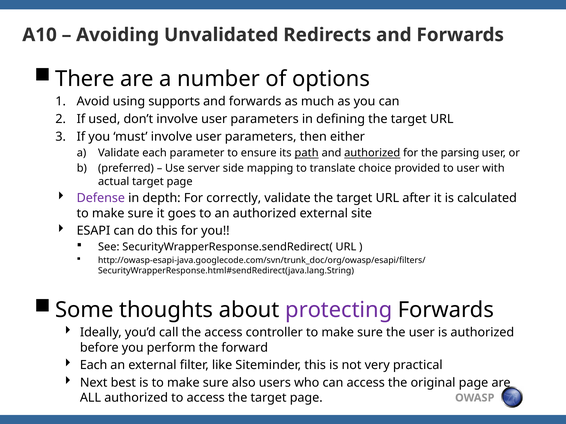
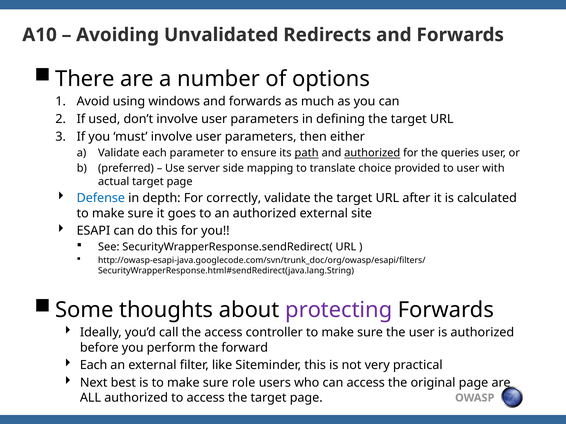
supports: supports -> windows
parsing: parsing -> queries
Defense colour: purple -> blue
also: also -> role
